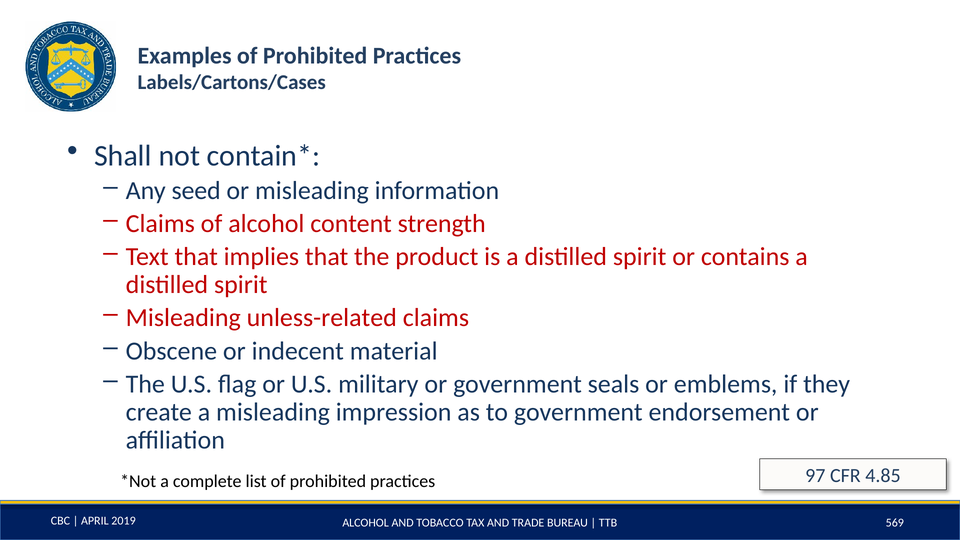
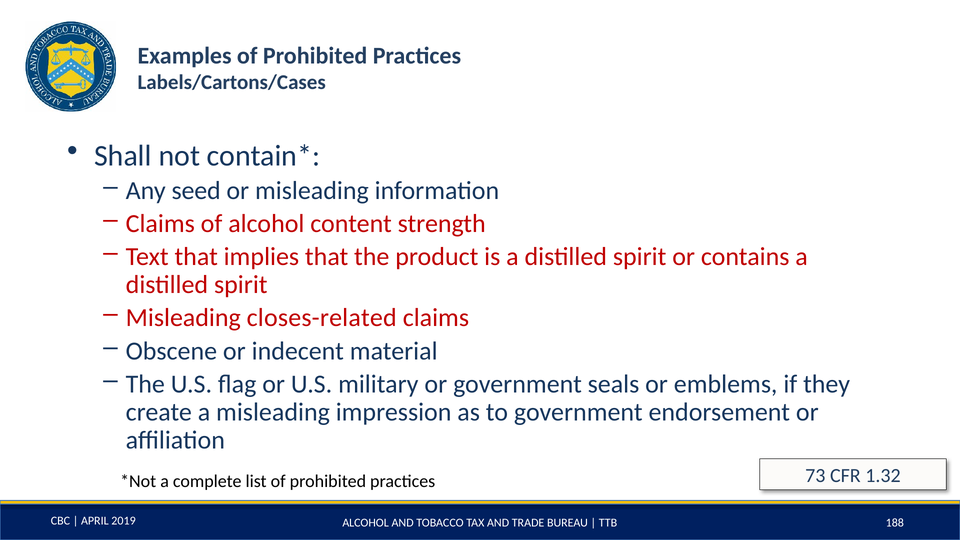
unless-related: unless-related -> closes-related
97: 97 -> 73
4.85: 4.85 -> 1.32
569: 569 -> 188
